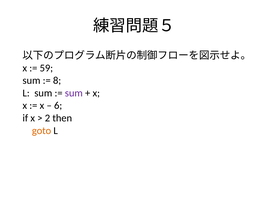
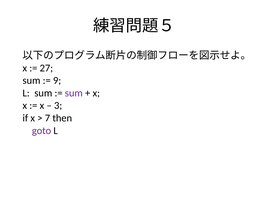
59: 59 -> 27
8: 8 -> 9
6: 6 -> 3
2: 2 -> 7
goto colour: orange -> purple
